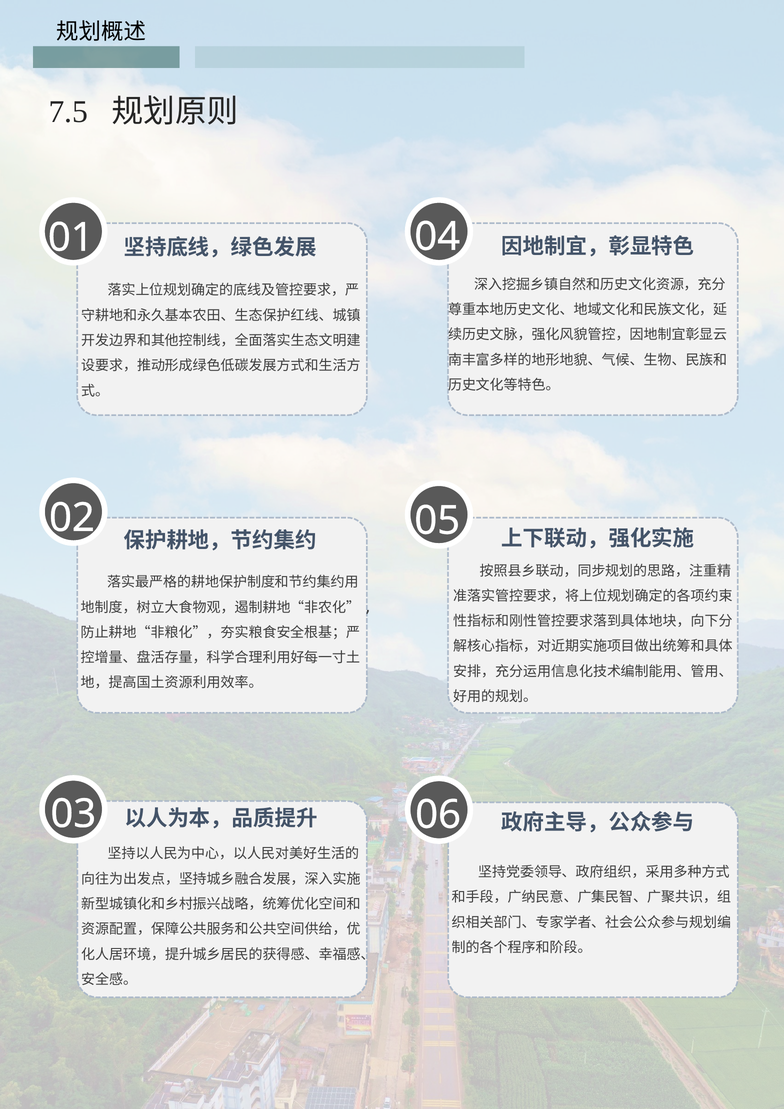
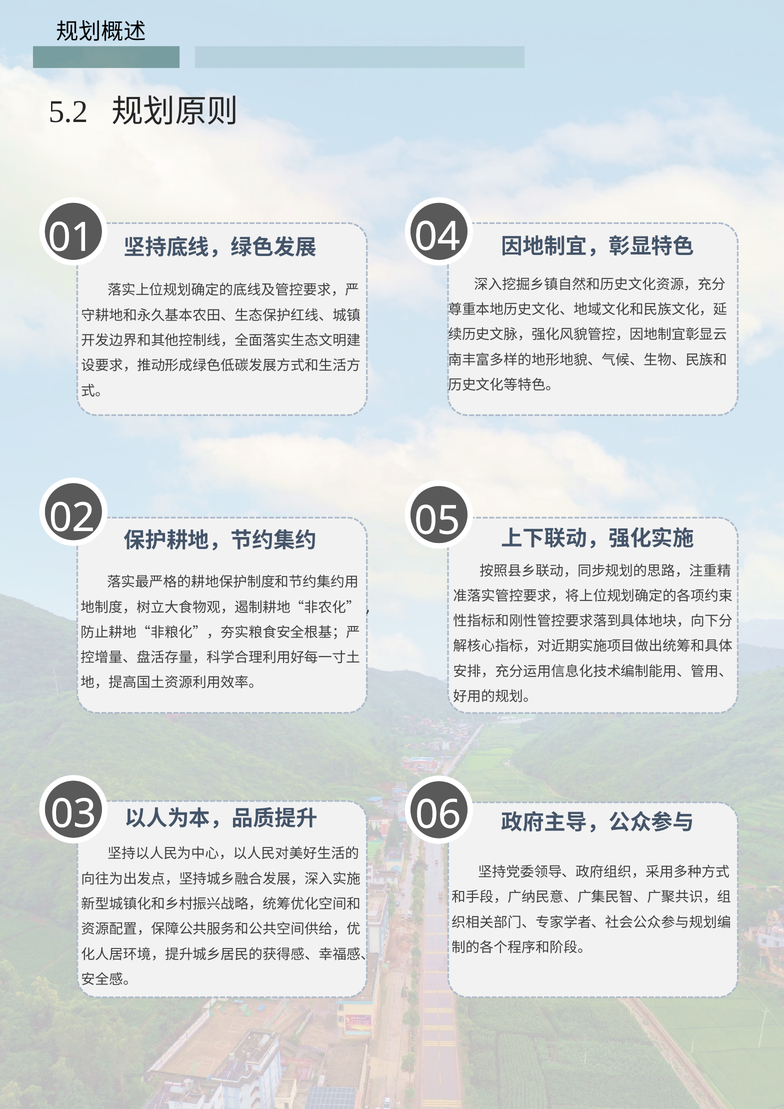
7.5: 7.5 -> 5.2
